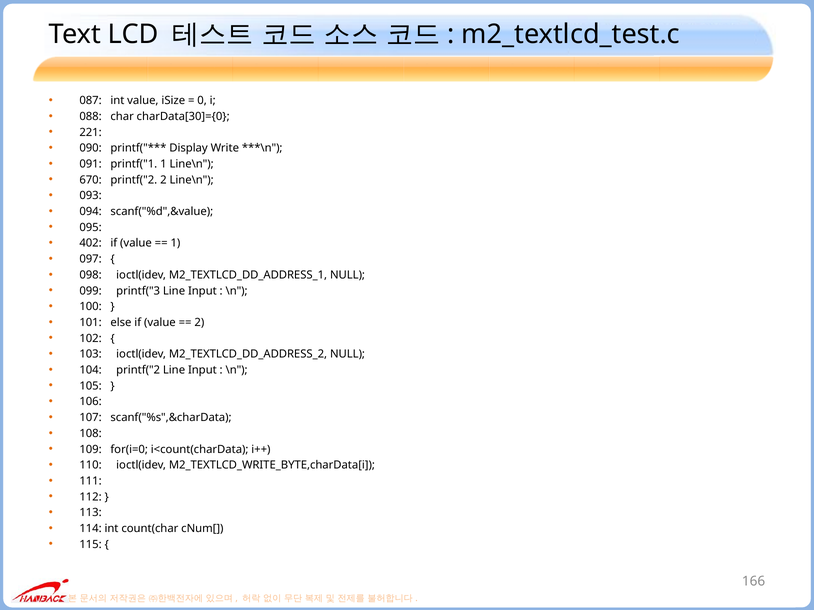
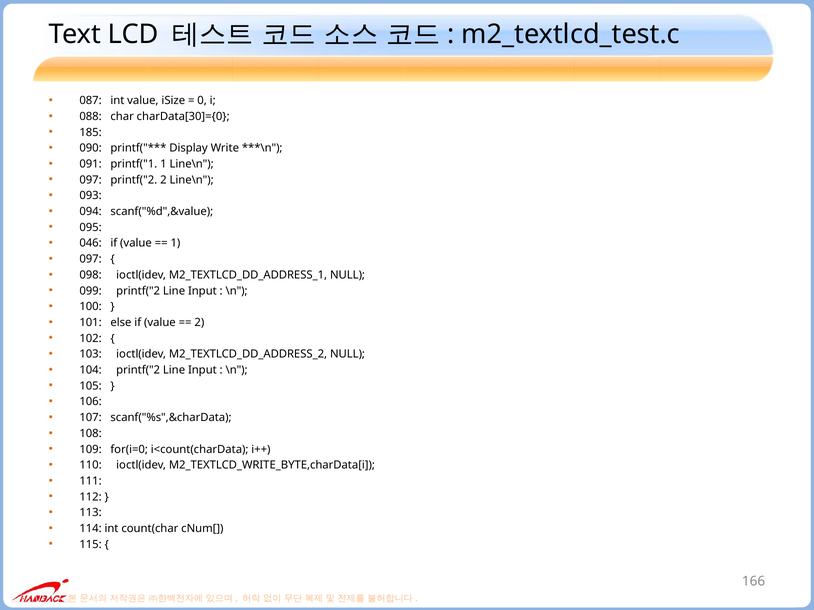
221: 221 -> 185
670 at (91, 180): 670 -> 097
402: 402 -> 046
099 printf("3: printf("3 -> printf("2
